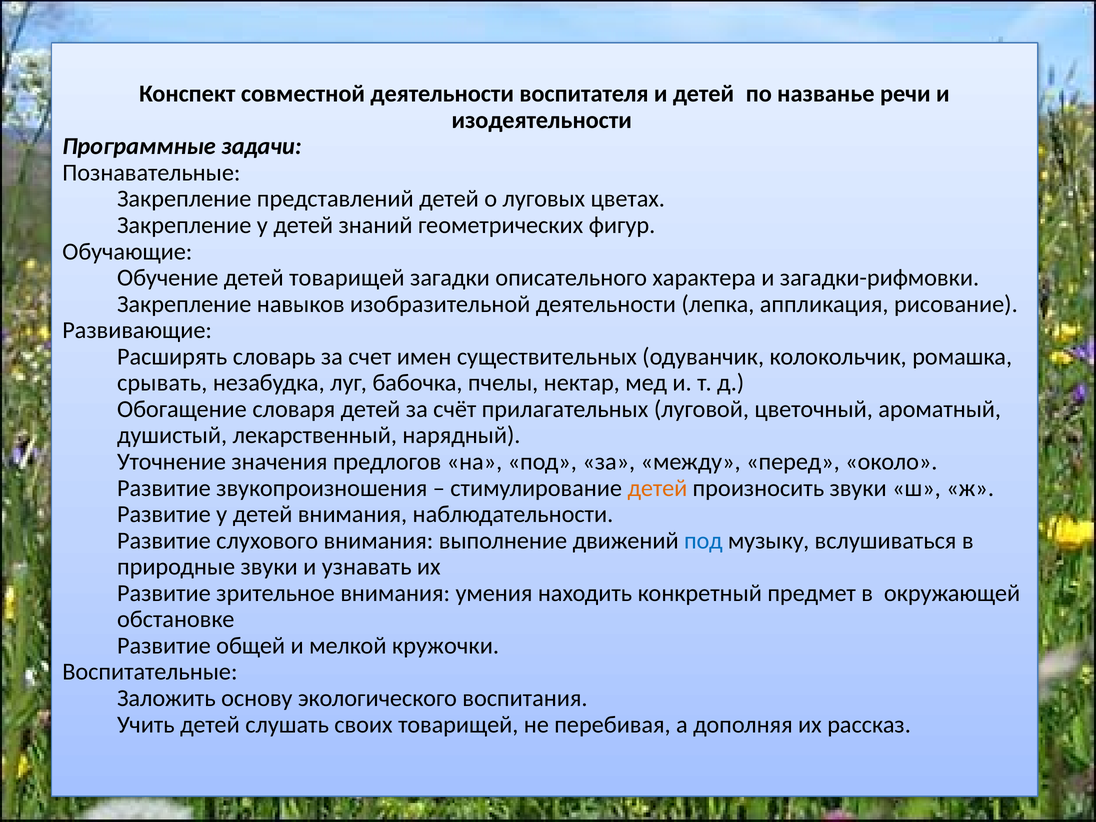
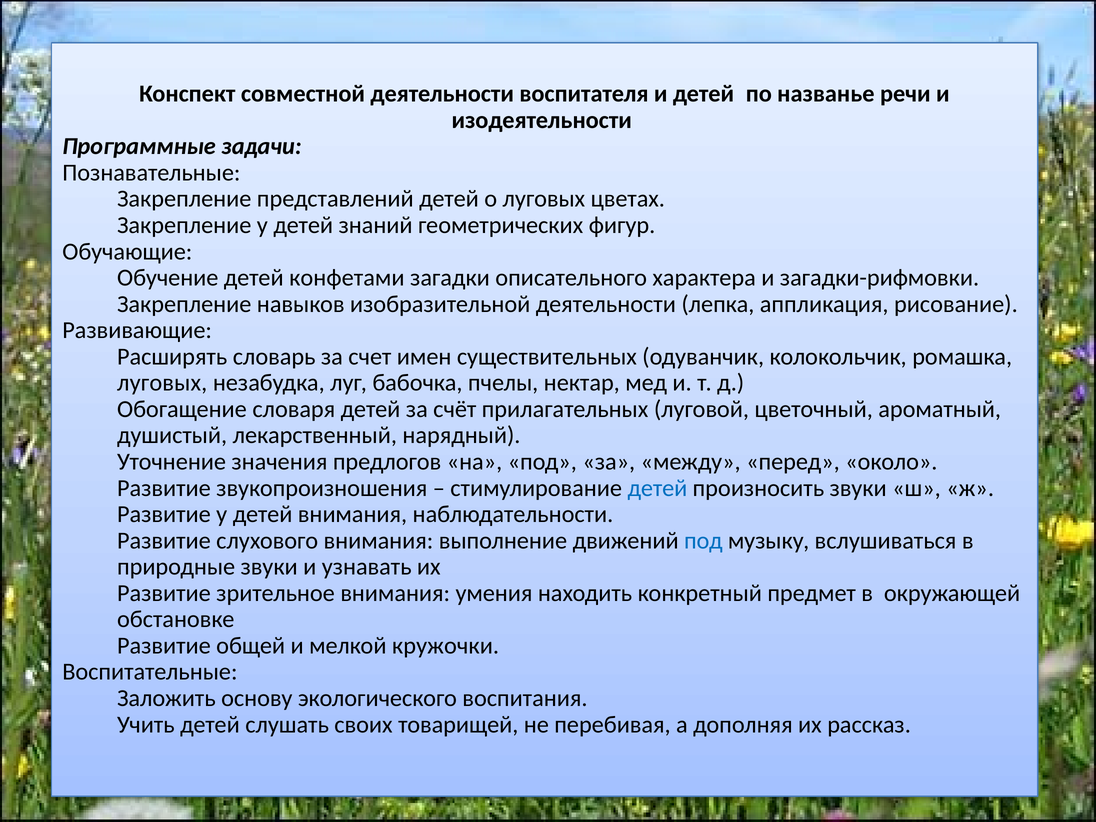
детей товарищей: товарищей -> конфетами
срывать at (162, 383): срывать -> луговых
детей at (657, 488) colour: orange -> blue
